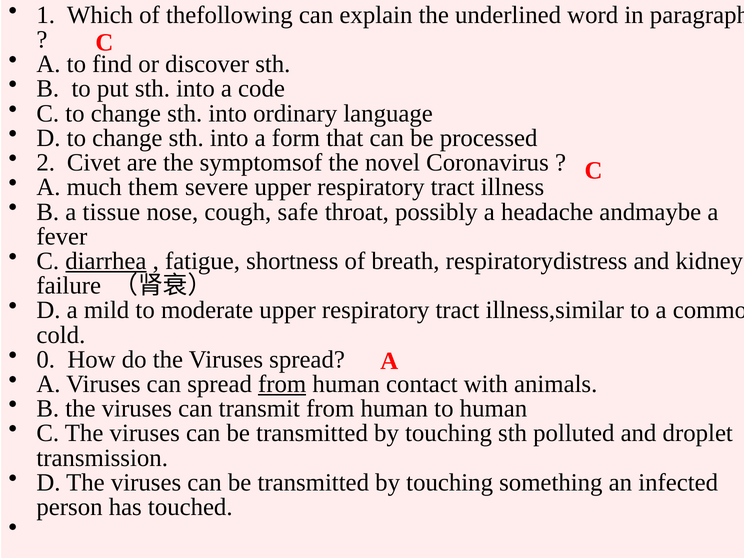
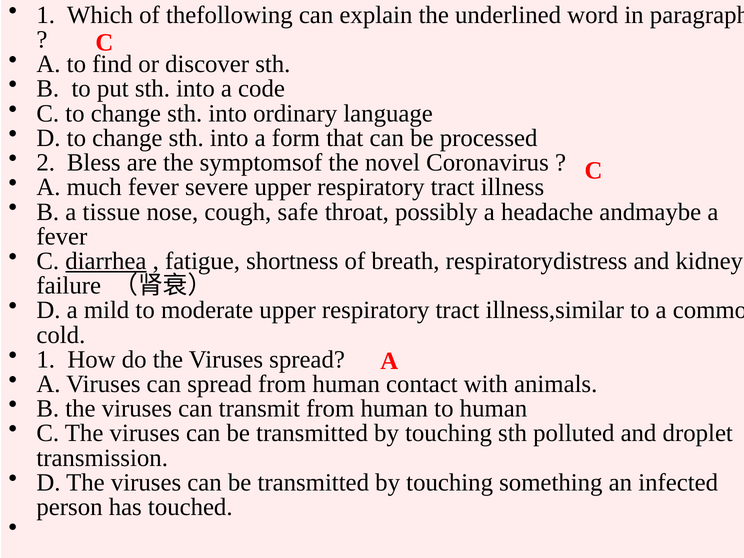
Civet: Civet -> Bless
much them: them -> fever
0 at (46, 359): 0 -> 1
from at (282, 384) underline: present -> none
